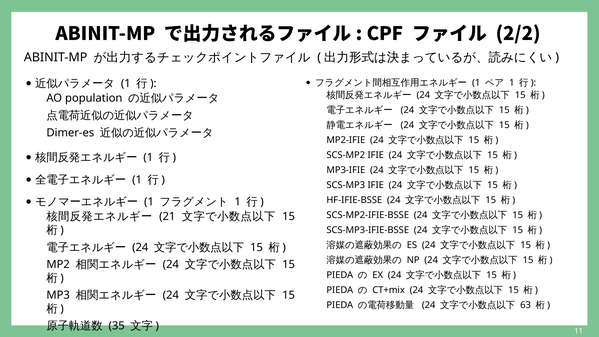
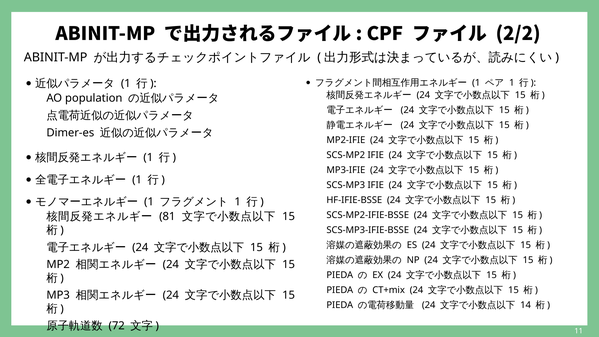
21: 21 -> 81
63: 63 -> 14
35: 35 -> 72
